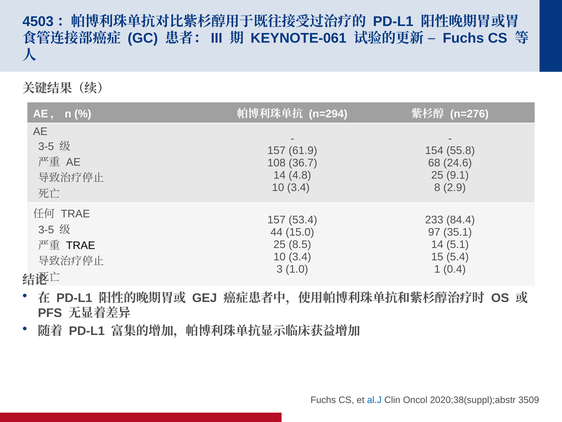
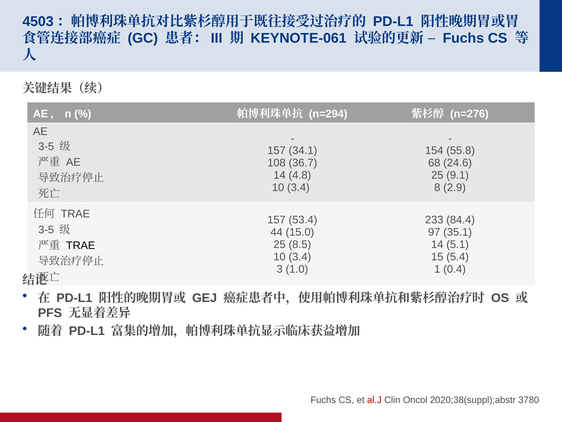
61.9: 61.9 -> 34.1
al.J colour: blue -> red
3509: 3509 -> 3780
